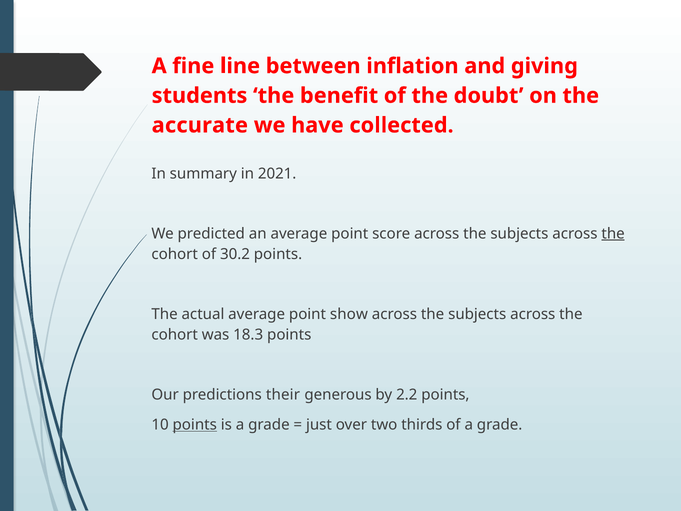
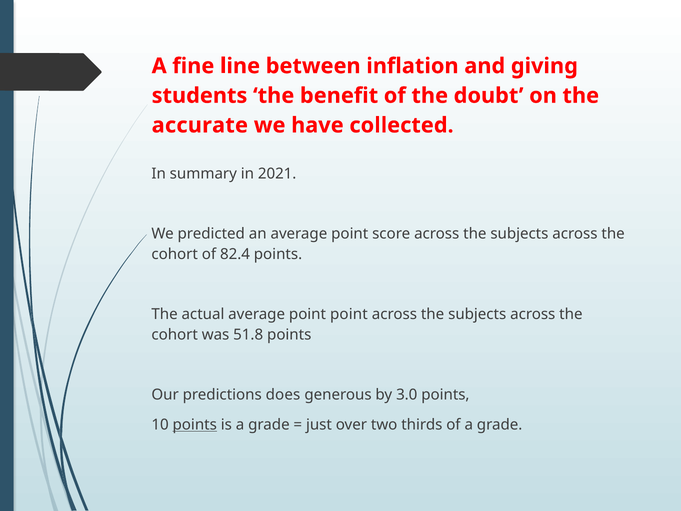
the at (613, 233) underline: present -> none
30.2: 30.2 -> 82.4
point show: show -> point
18.3: 18.3 -> 51.8
their: their -> does
2.2: 2.2 -> 3.0
